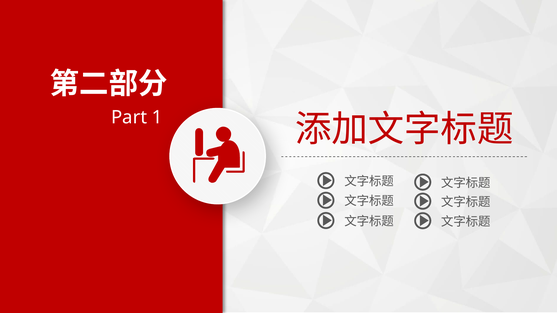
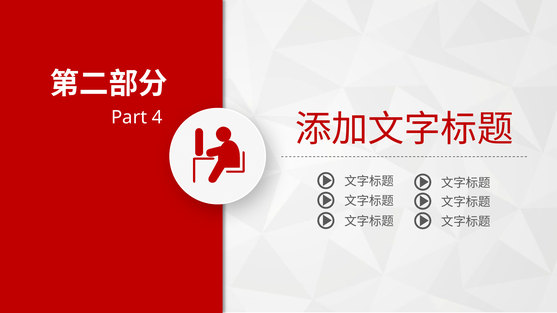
1: 1 -> 4
